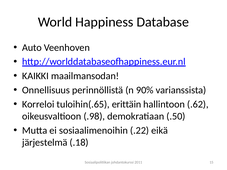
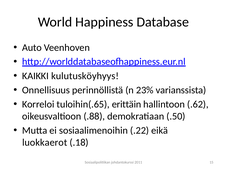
maailmansodan: maailmansodan -> kulutusköyhyys
90%: 90% -> 23%
.98: .98 -> .88
järjestelmä: järjestelmä -> luokkaerot
